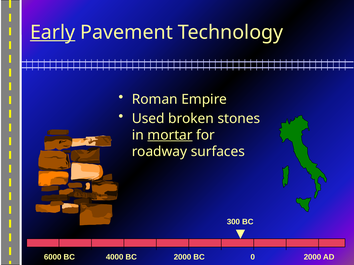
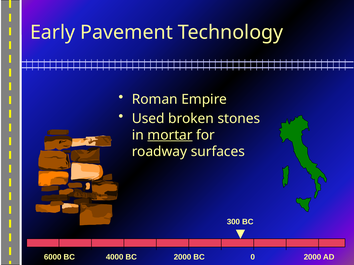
Early underline: present -> none
